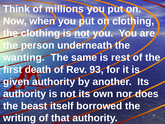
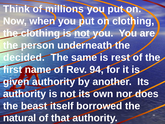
wanting: wanting -> decided
death: death -> name
93: 93 -> 94
writing: writing -> natural
